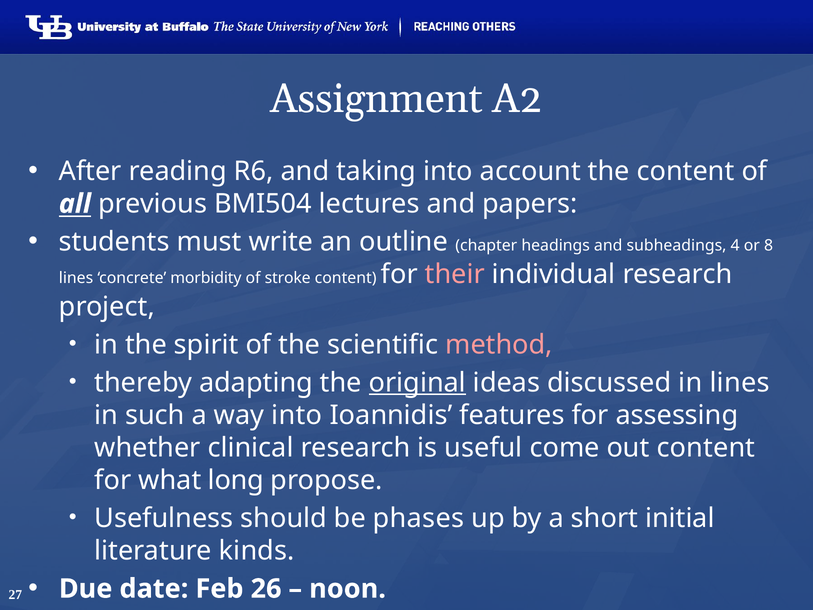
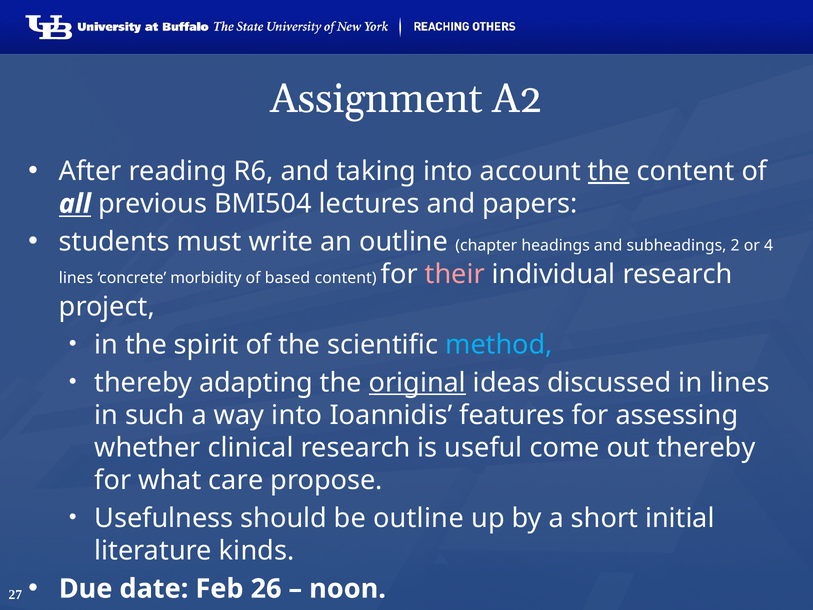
the at (609, 171) underline: none -> present
4: 4 -> 2
8: 8 -> 4
stroke: stroke -> based
method colour: pink -> light blue
out content: content -> thereby
long: long -> care
be phases: phases -> outline
